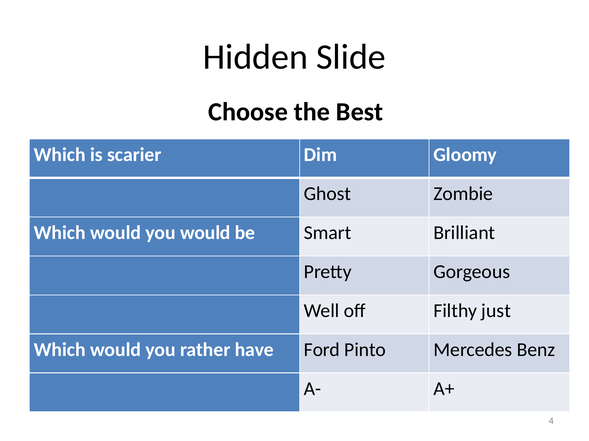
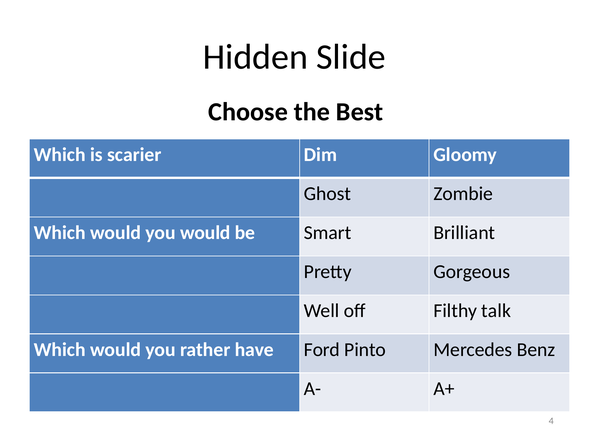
just: just -> talk
